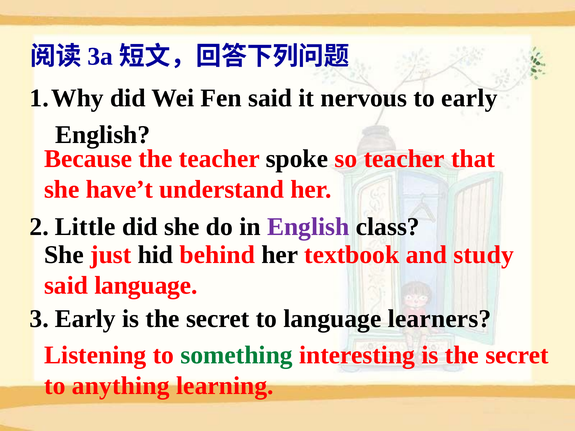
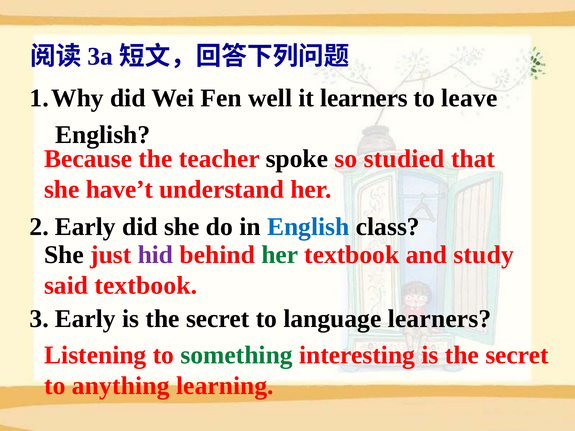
Fen said: said -> well
it nervous: nervous -> learners
to early: early -> leave
so teacher: teacher -> studied
2 Little: Little -> Early
English at (308, 227) colour: purple -> blue
hid colour: black -> purple
her at (280, 255) colour: black -> green
said language: language -> textbook
